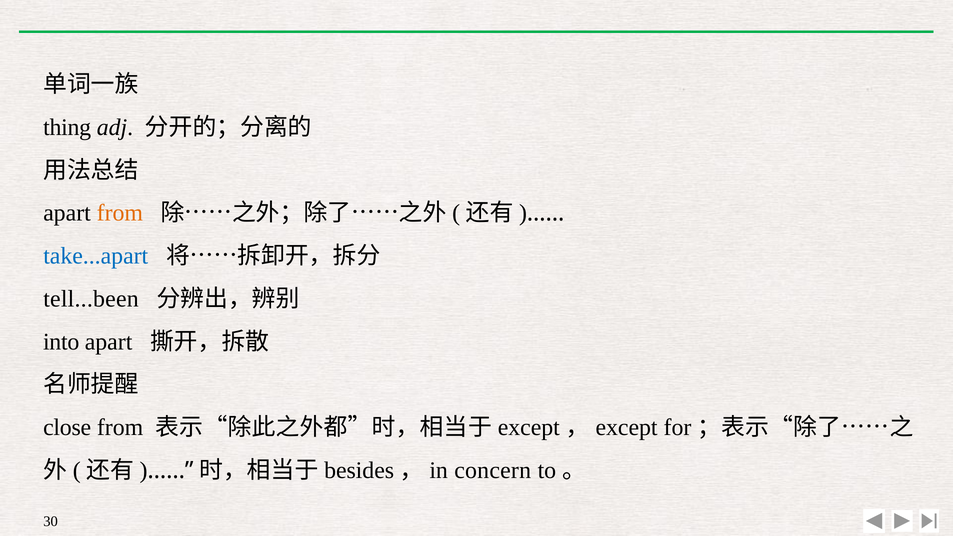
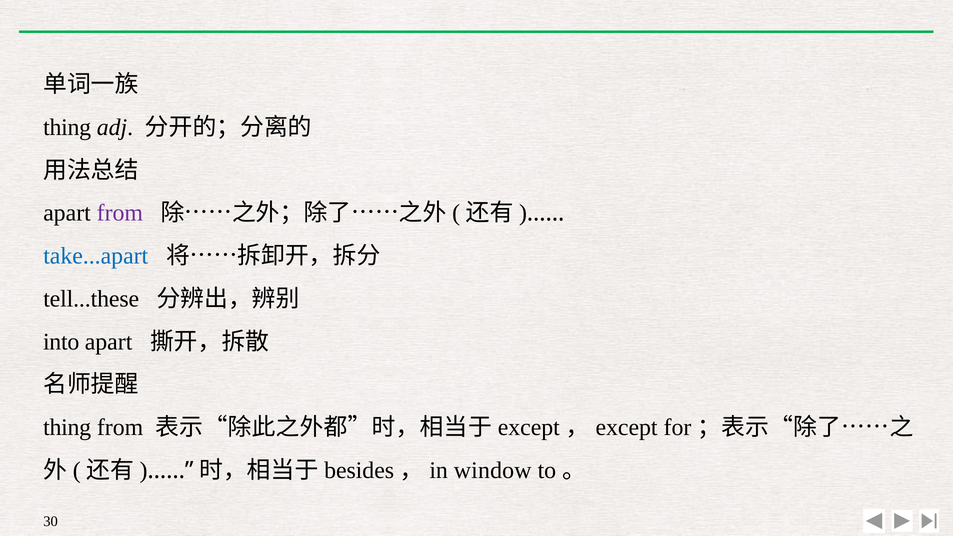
from at (120, 213) colour: orange -> purple
tell...been: tell...been -> tell...these
close at (67, 427): close -> thing
concern: concern -> window
